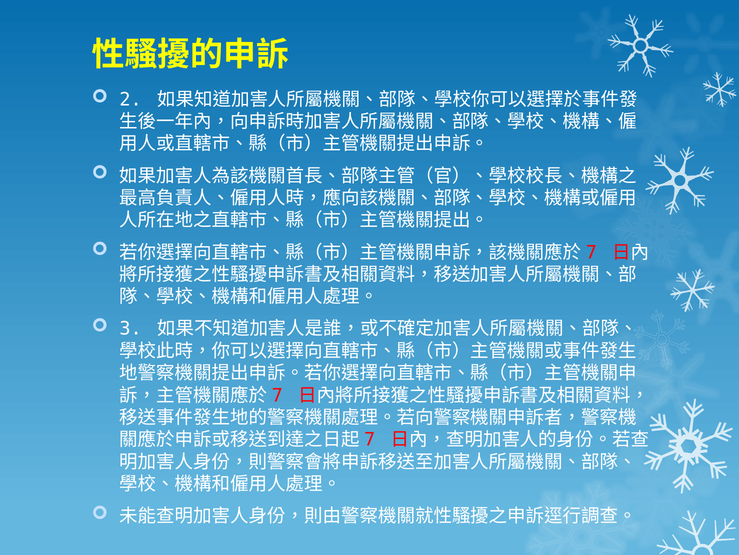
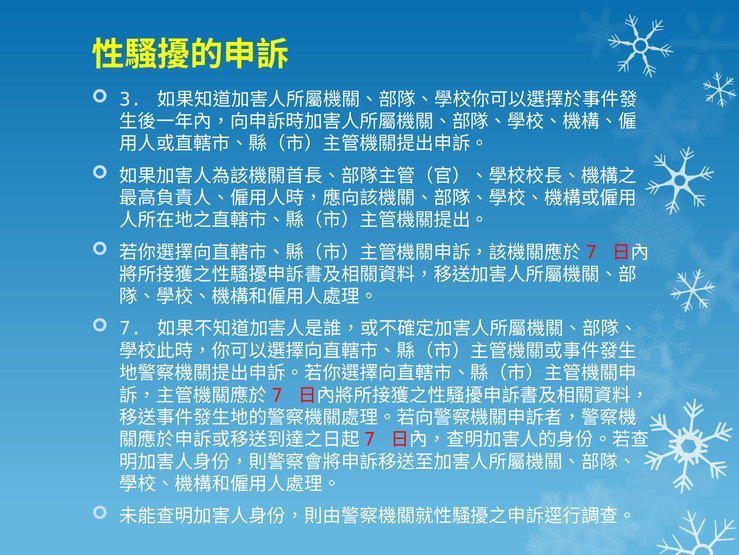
2: 2 -> 3
3: 3 -> 7
